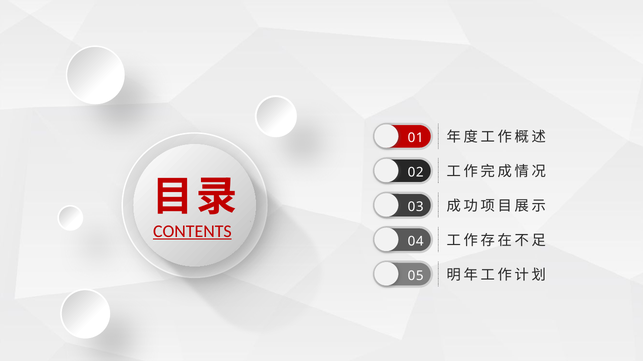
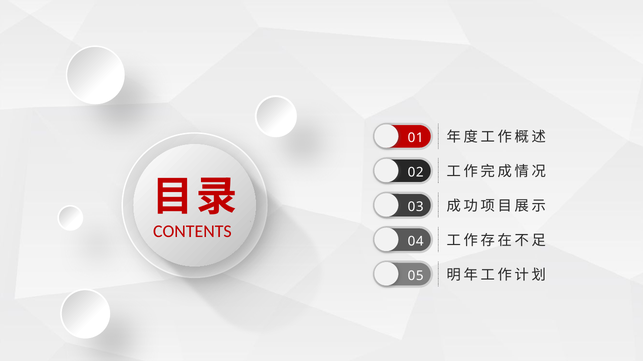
CONTENTS underline: present -> none
